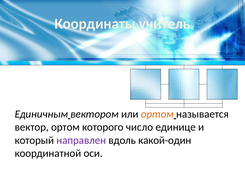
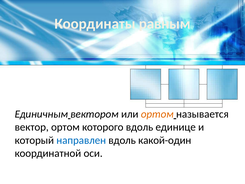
учитель: учитель -> равным
которого число: число -> вдоль
направлен colour: purple -> blue
